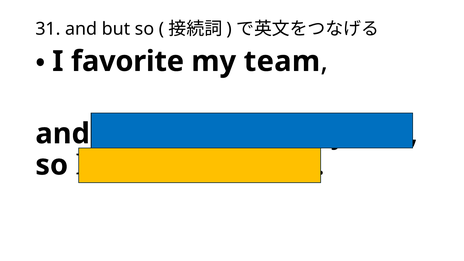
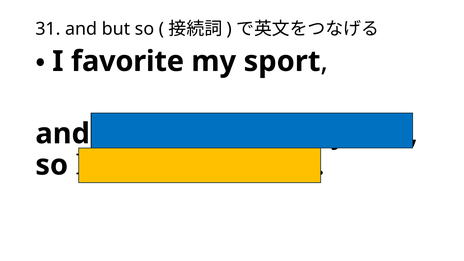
team: team -> sport
